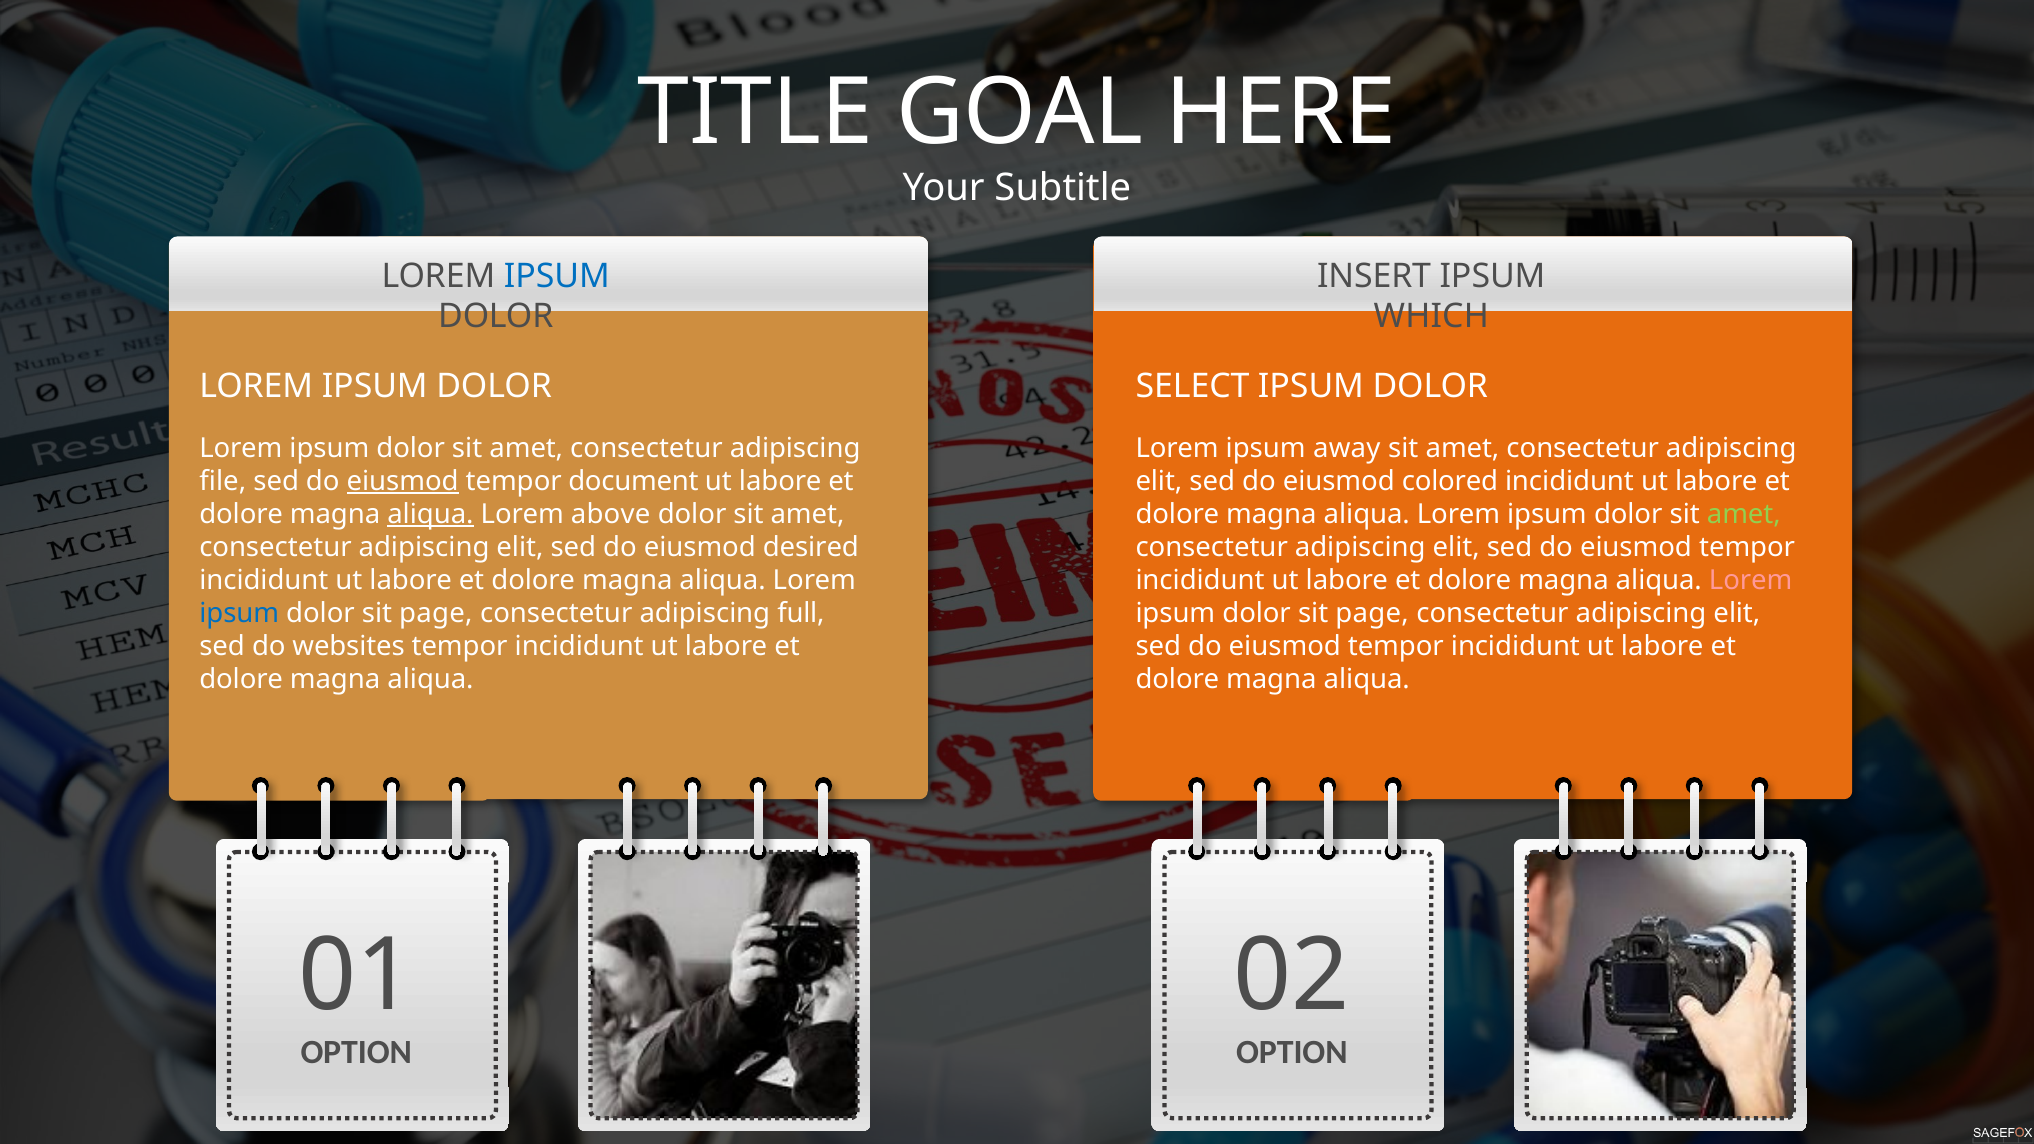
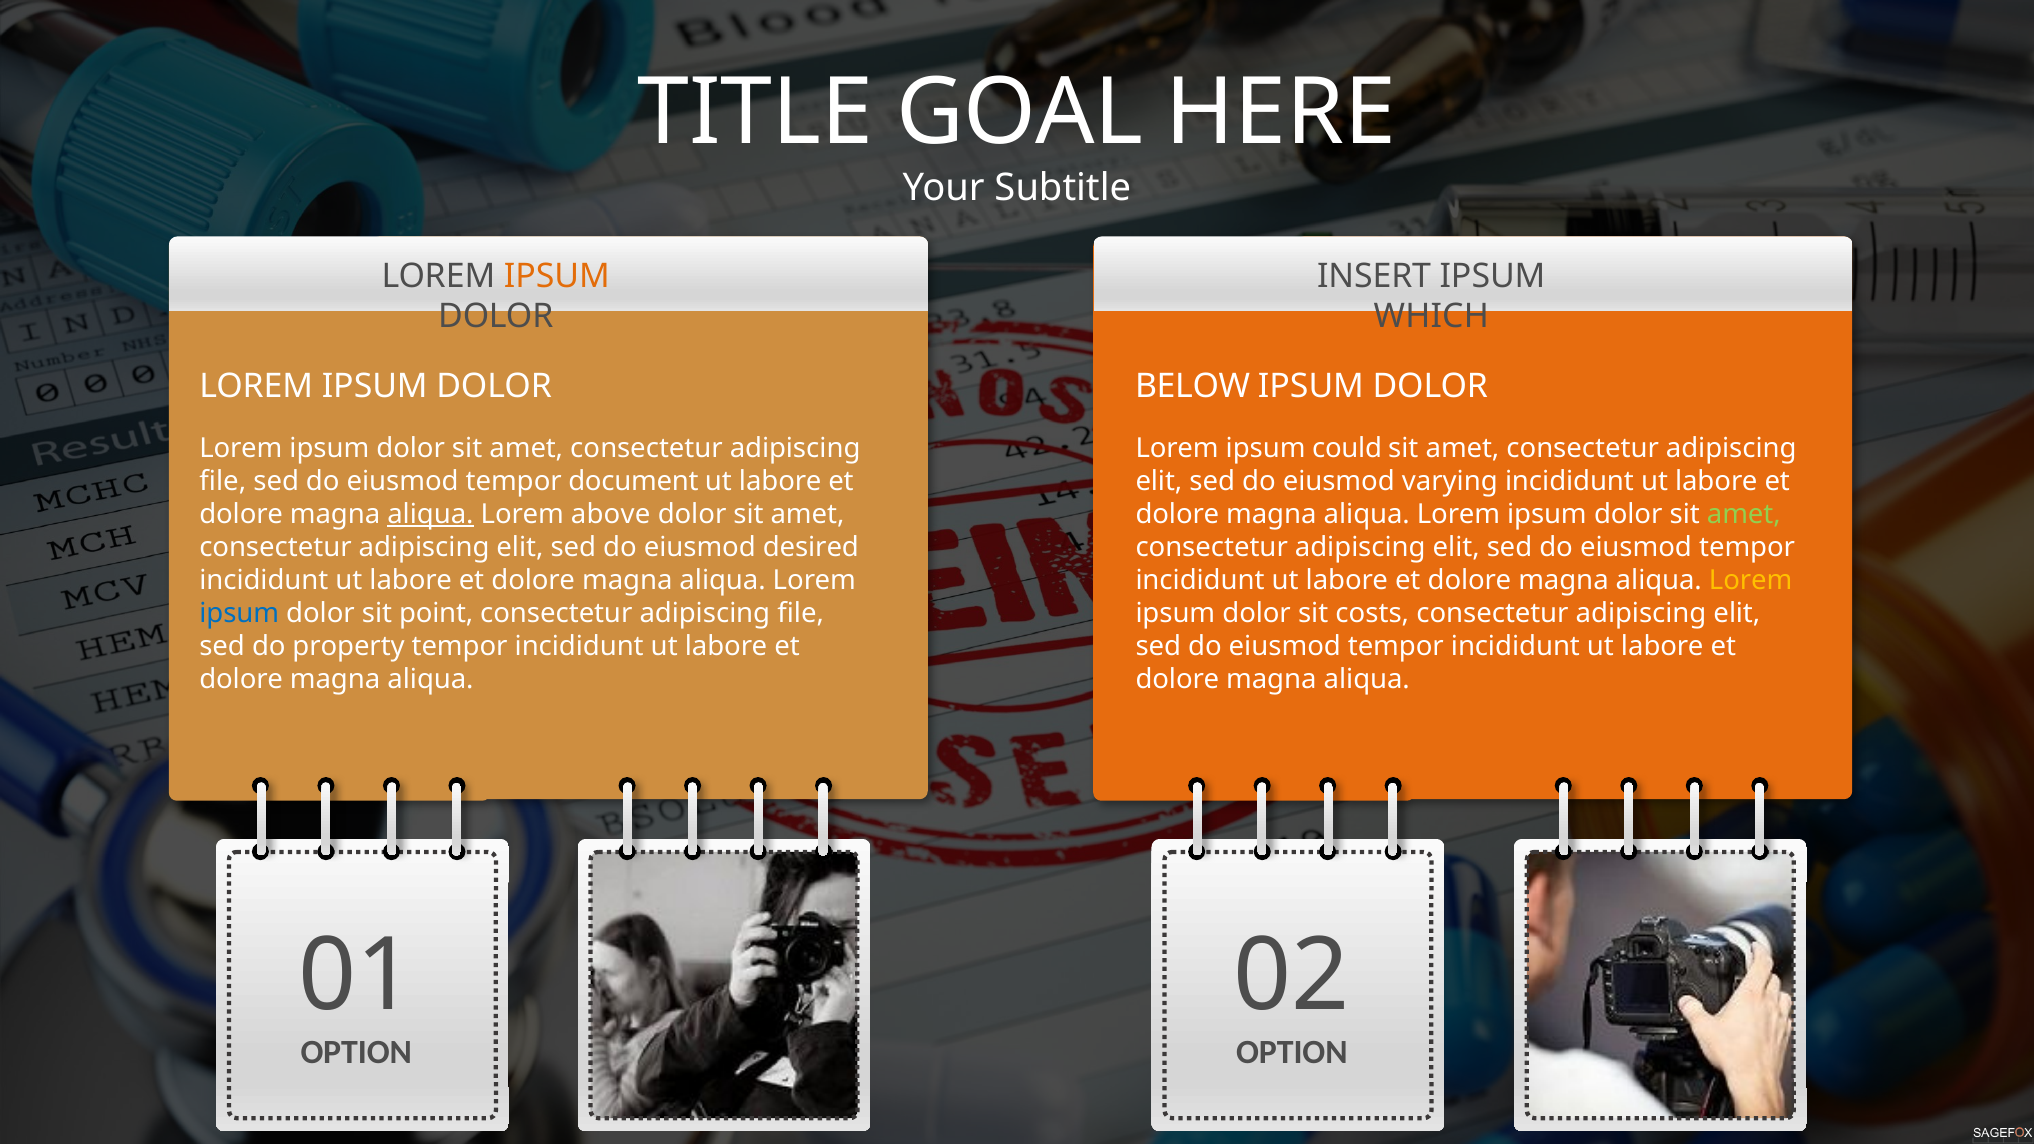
IPSUM at (557, 276) colour: blue -> orange
SELECT: SELECT -> BELOW
away: away -> could
eiusmod at (403, 481) underline: present -> none
colored: colored -> varying
Lorem at (1751, 580) colour: pink -> yellow
page at (436, 613): page -> point
full at (801, 613): full -> file
page at (1372, 613): page -> costs
websites: websites -> property
